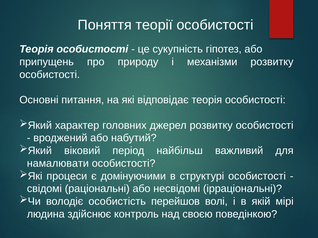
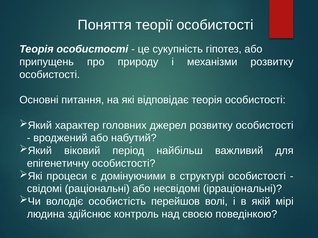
намалювати: намалювати -> епігенетичну
